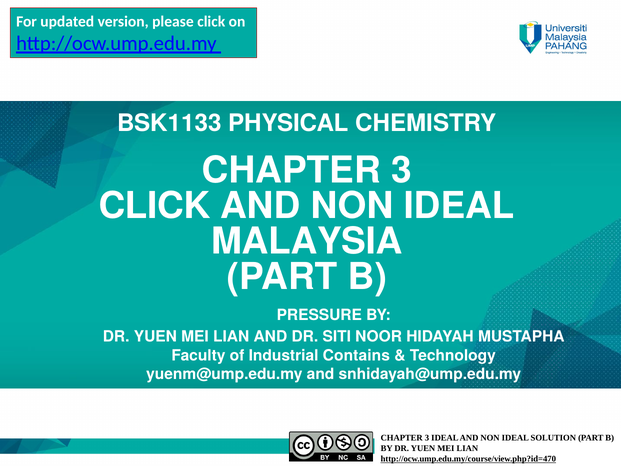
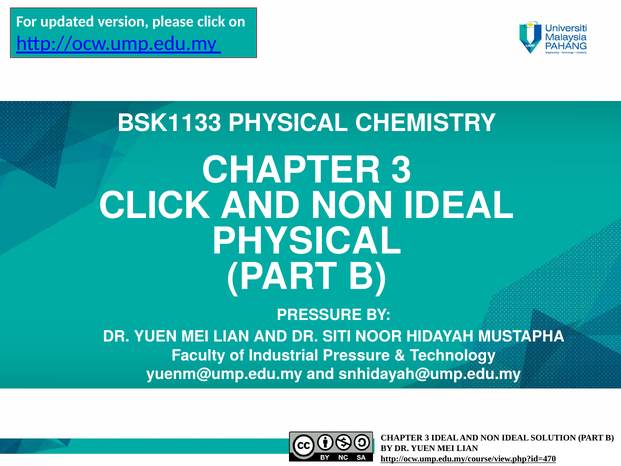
MALAYSIA at (307, 241): MALAYSIA -> PHYSICAL
Industrial Contains: Contains -> Pressure
